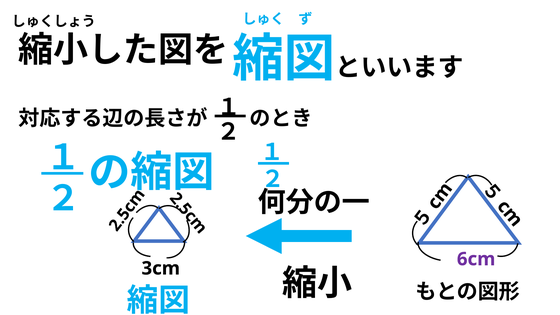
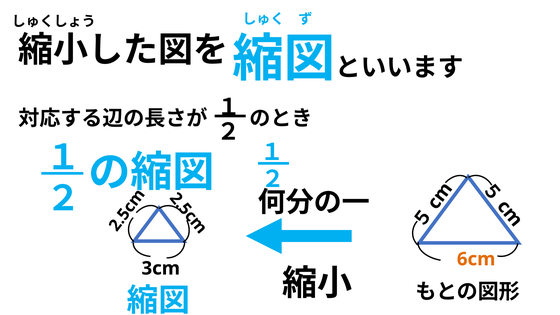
6cm colour: purple -> orange
